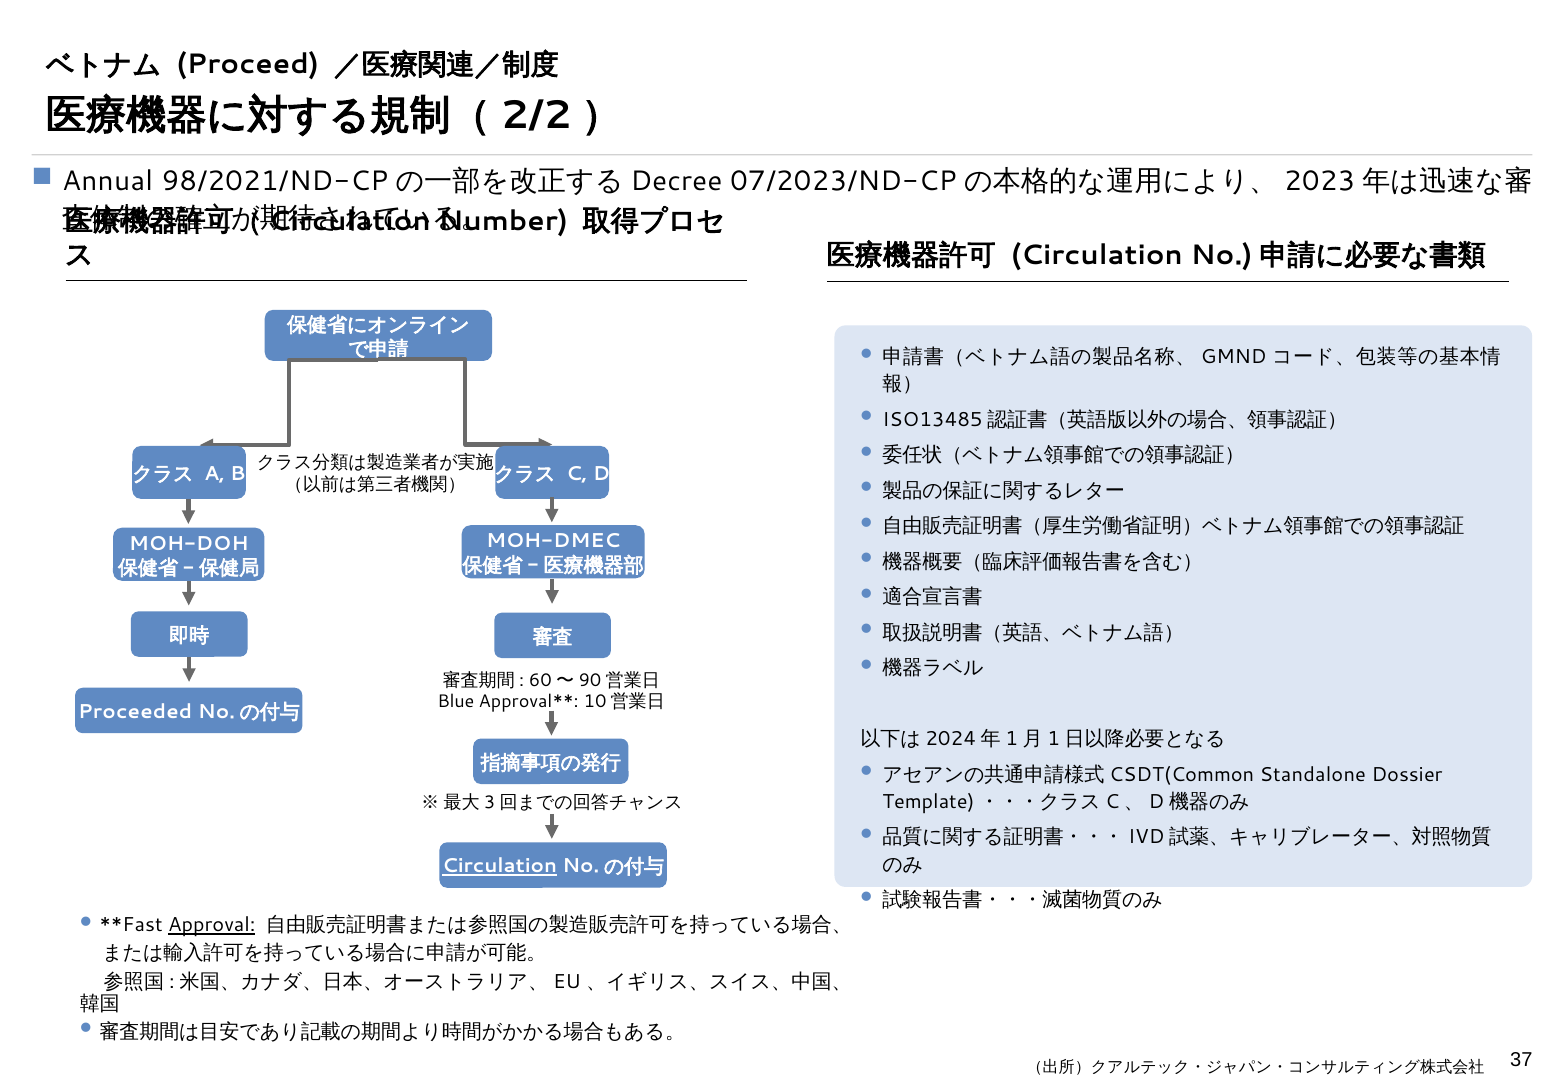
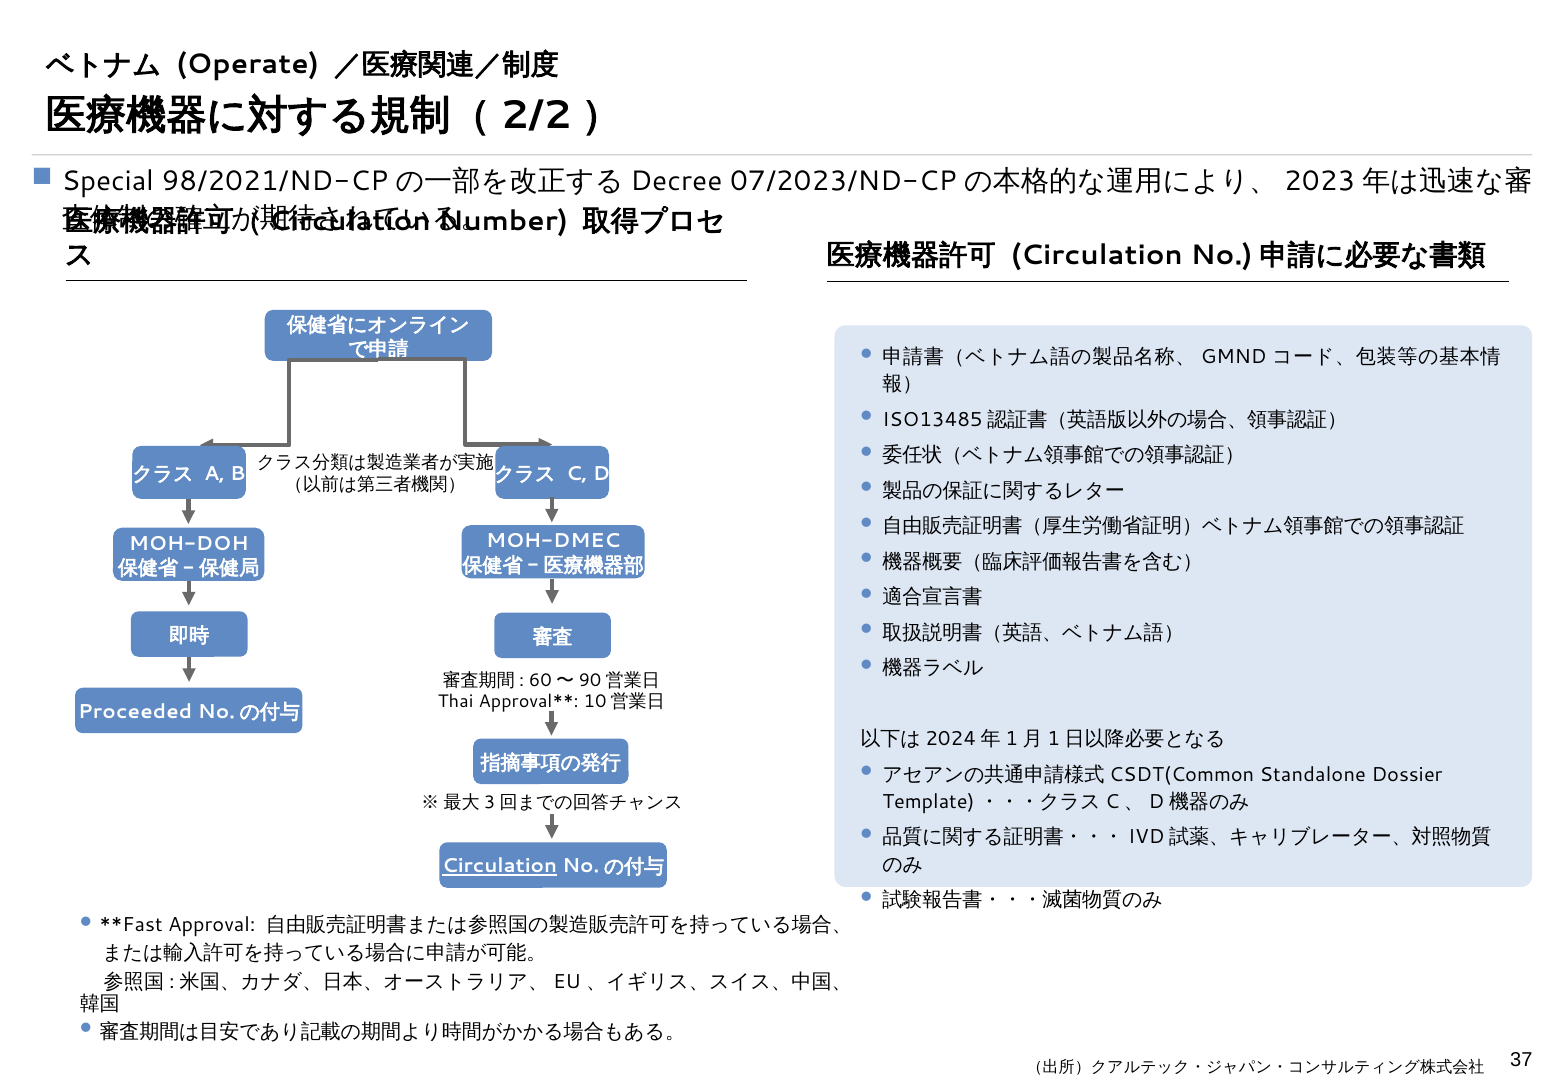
Proceed: Proceed -> Operate
Annual: Annual -> Special
Blue: Blue -> Thai
Approval underline: present -> none
